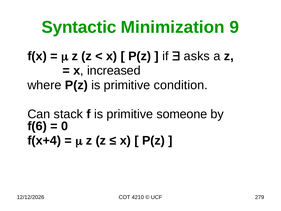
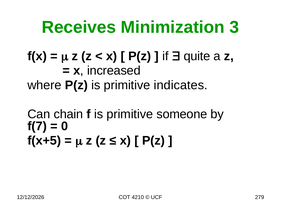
Syntactic: Syntactic -> Receives
9: 9 -> 3
asks: asks -> quite
condition: condition -> indicates
stack: stack -> chain
f(6: f(6 -> f(7
f(x+4: f(x+4 -> f(x+5
